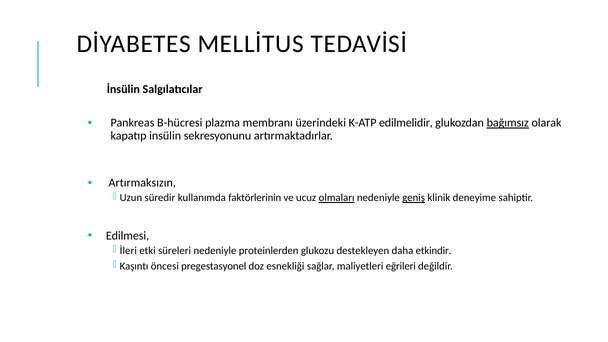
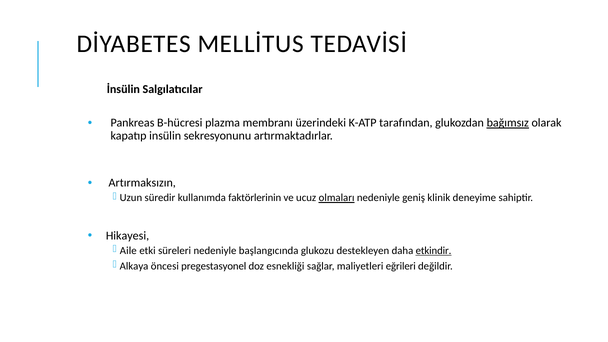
edilmelidir: edilmelidir -> tarafından
geniş underline: present -> none
Edilmesi: Edilmesi -> Hikayesi
İleri: İleri -> Aile
proteinlerden: proteinlerden -> başlangıcında
etkindir underline: none -> present
Kaşıntı: Kaşıntı -> Alkaya
